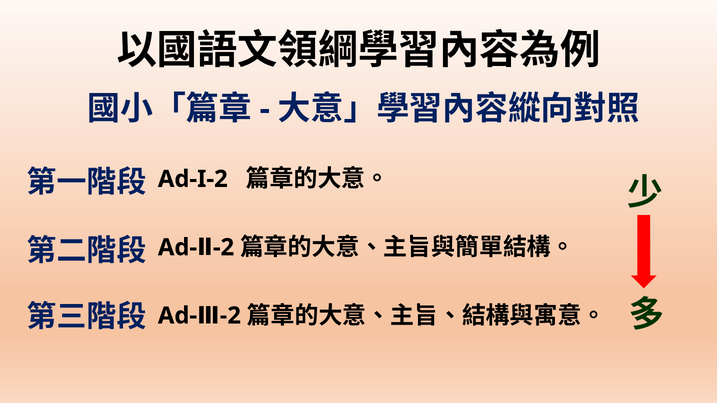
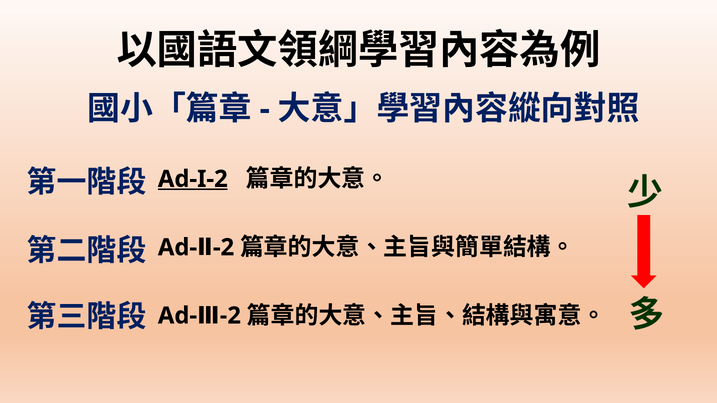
Ad-I-2 underline: none -> present
